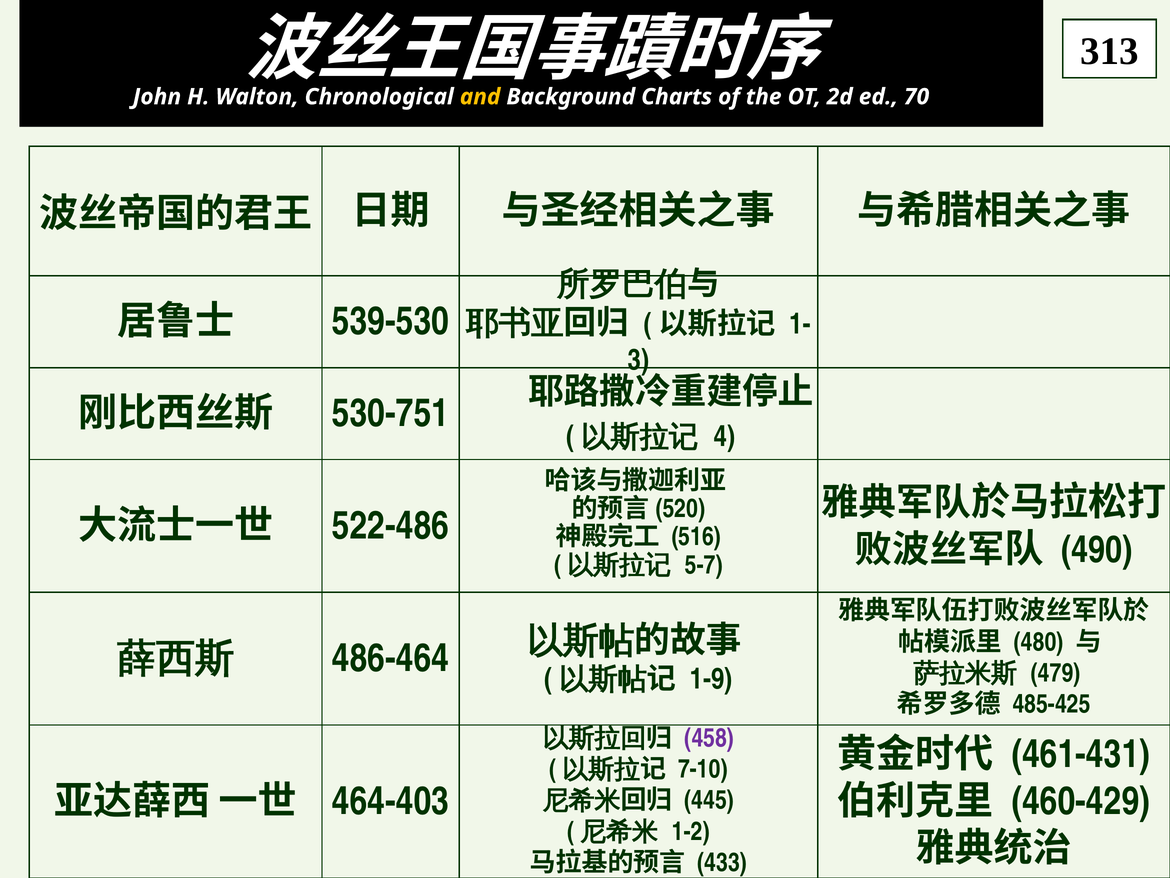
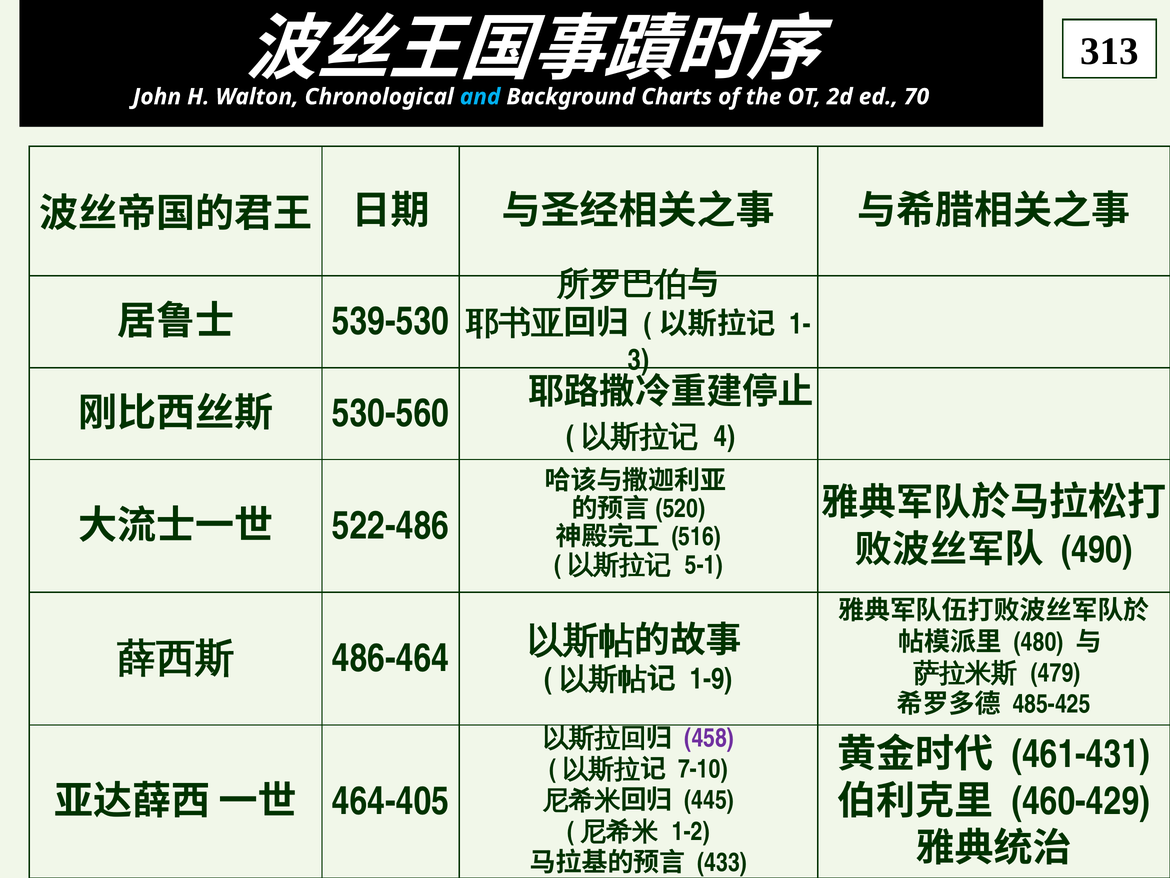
and colour: yellow -> light blue
530-751: 530-751 -> 530-560
5-7: 5-7 -> 5-1
464-403: 464-403 -> 464-405
